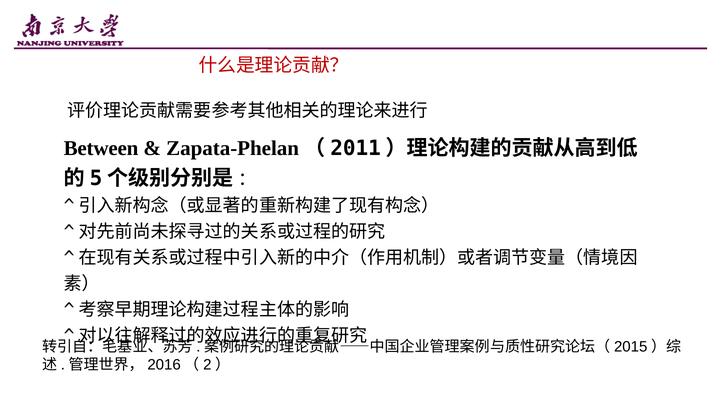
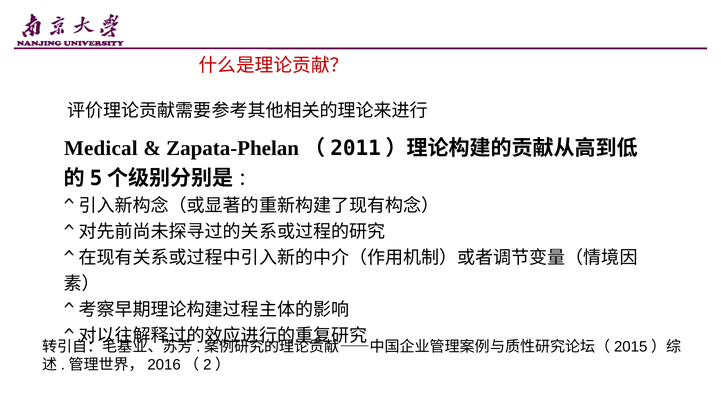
Between: Between -> Medical
